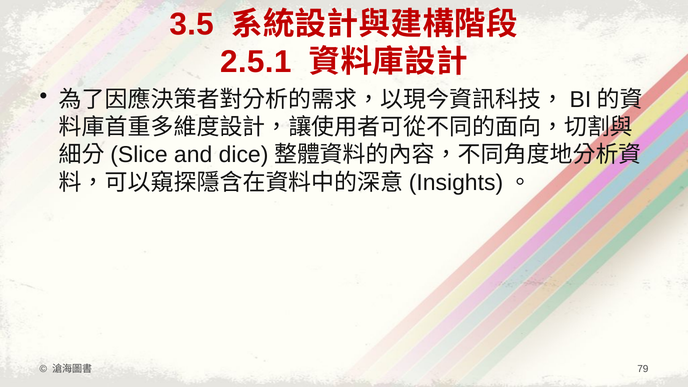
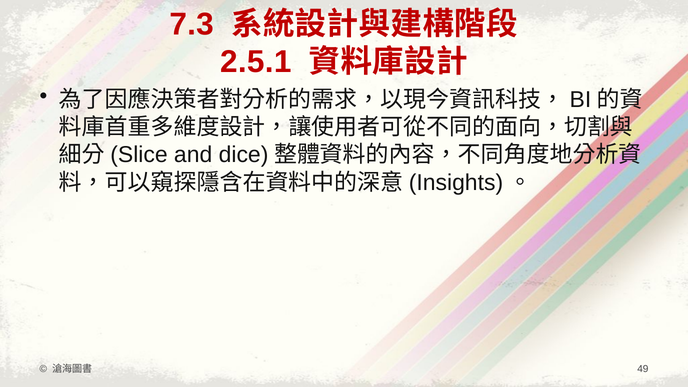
3.5: 3.5 -> 7.3
79: 79 -> 49
